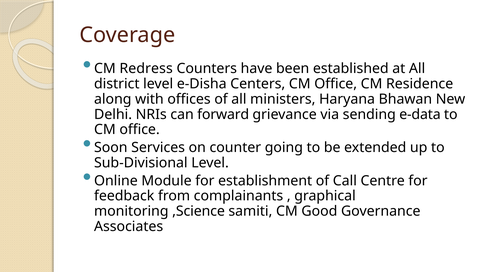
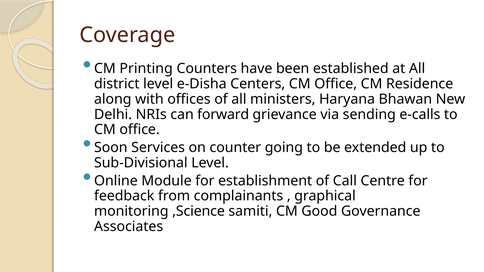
Redress: Redress -> Printing
e-data: e-data -> e-calls
